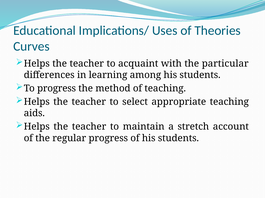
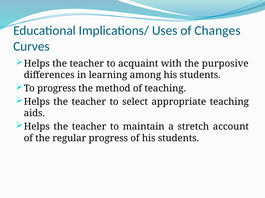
Theories: Theories -> Changes
particular: particular -> purposive
